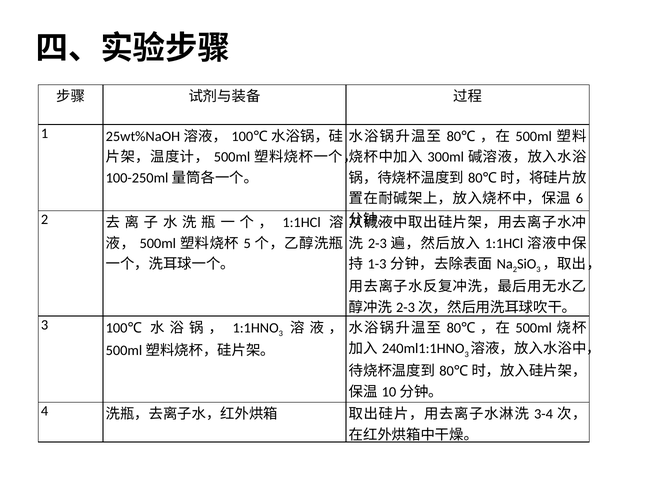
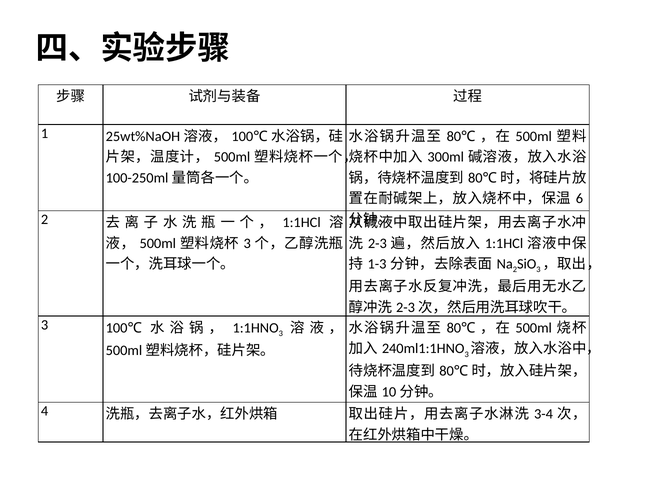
5 at (247, 243): 5 -> 3
